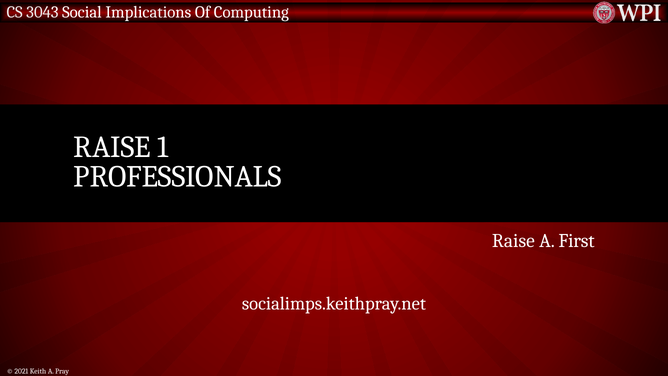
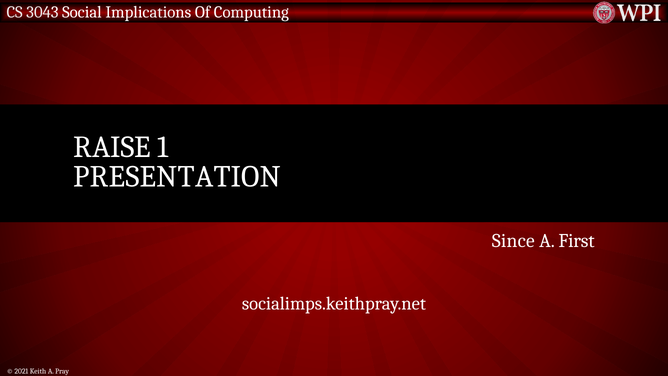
PROFESSIONALS: PROFESSIONALS -> PRESENTATION
Raise at (513, 241): Raise -> Since
